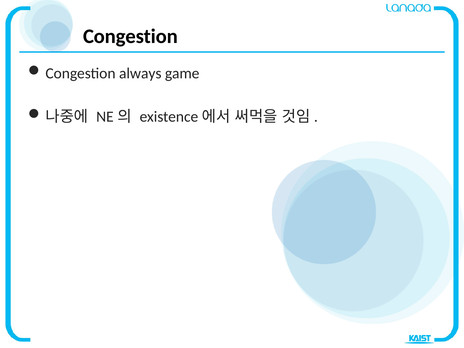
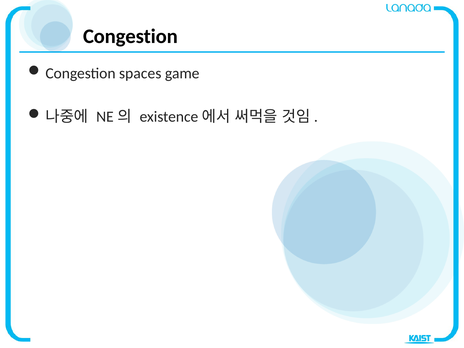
always: always -> spaces
